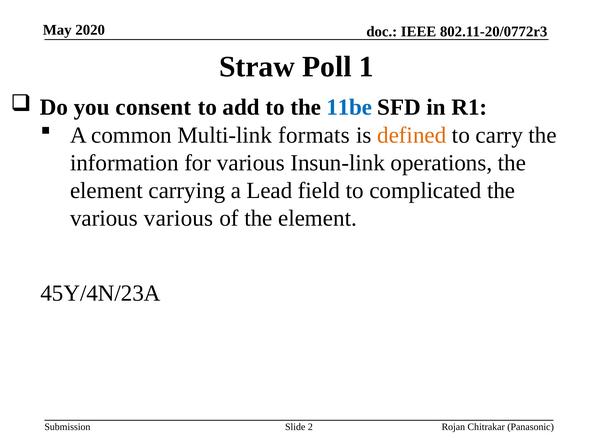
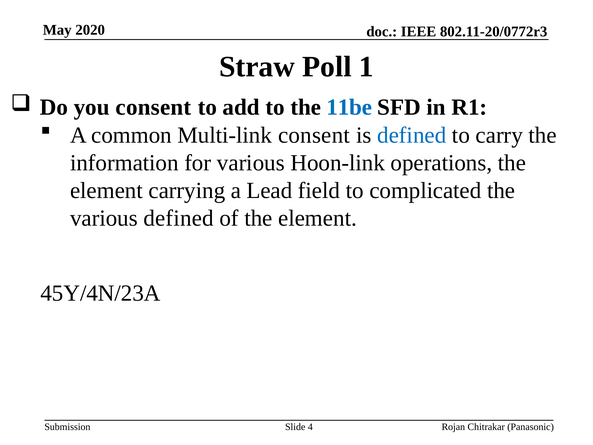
Multi-link formats: formats -> consent
defined at (412, 135) colour: orange -> blue
Insun-link: Insun-link -> Hoon-link
various various: various -> defined
2: 2 -> 4
